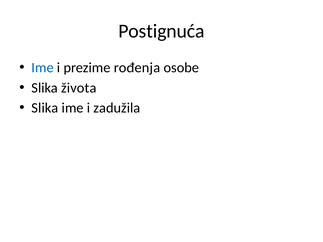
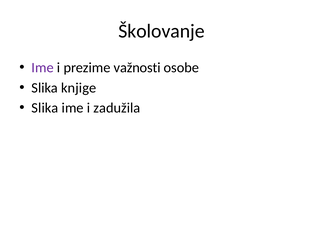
Postignuća: Postignuća -> Školovanje
Ime at (43, 68) colour: blue -> purple
rođenja: rođenja -> važnosti
života: života -> knjige
